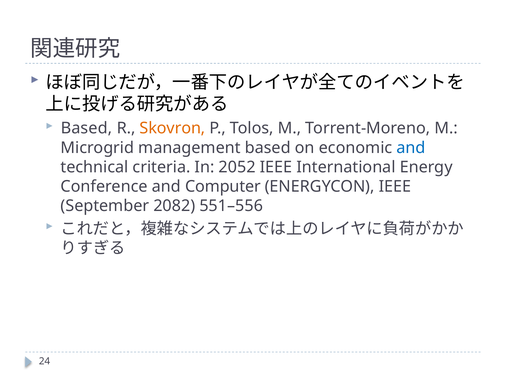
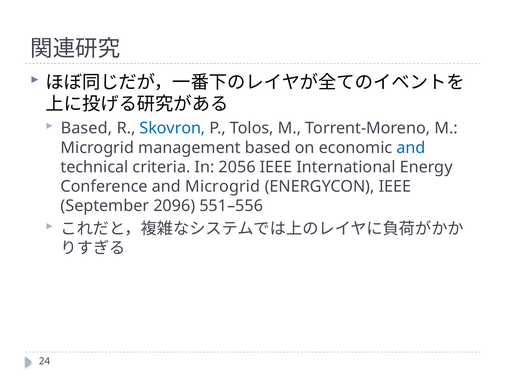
Skovron colour: orange -> blue
2052: 2052 -> 2056
and Computer: Computer -> Microgrid
2082: 2082 -> 2096
